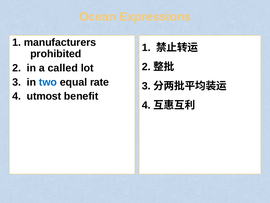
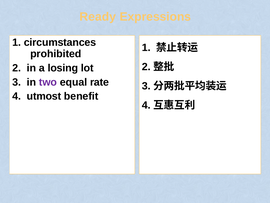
Ocean: Ocean -> Ready
manufacturers: manufacturers -> circumstances
called: called -> losing
two colour: blue -> purple
